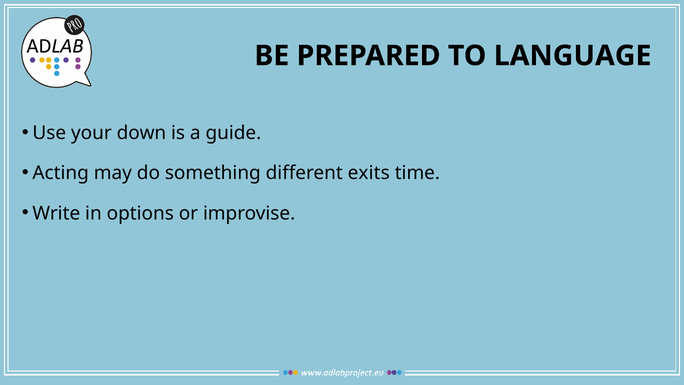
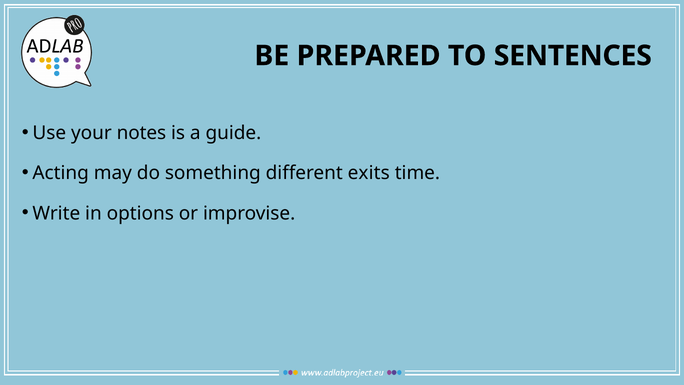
LANGUAGE: LANGUAGE -> SENTENCES
down: down -> notes
